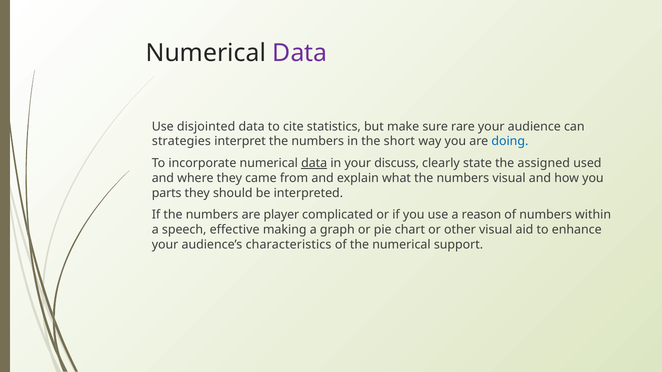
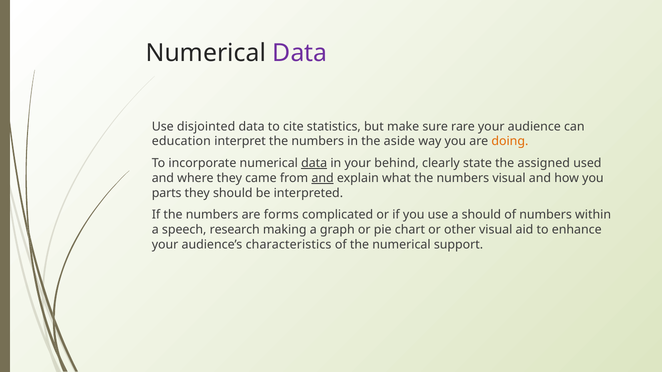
strategies: strategies -> education
short: short -> aside
doing colour: blue -> orange
discuss: discuss -> behind
and at (323, 178) underline: none -> present
player: player -> forms
a reason: reason -> should
effective: effective -> research
